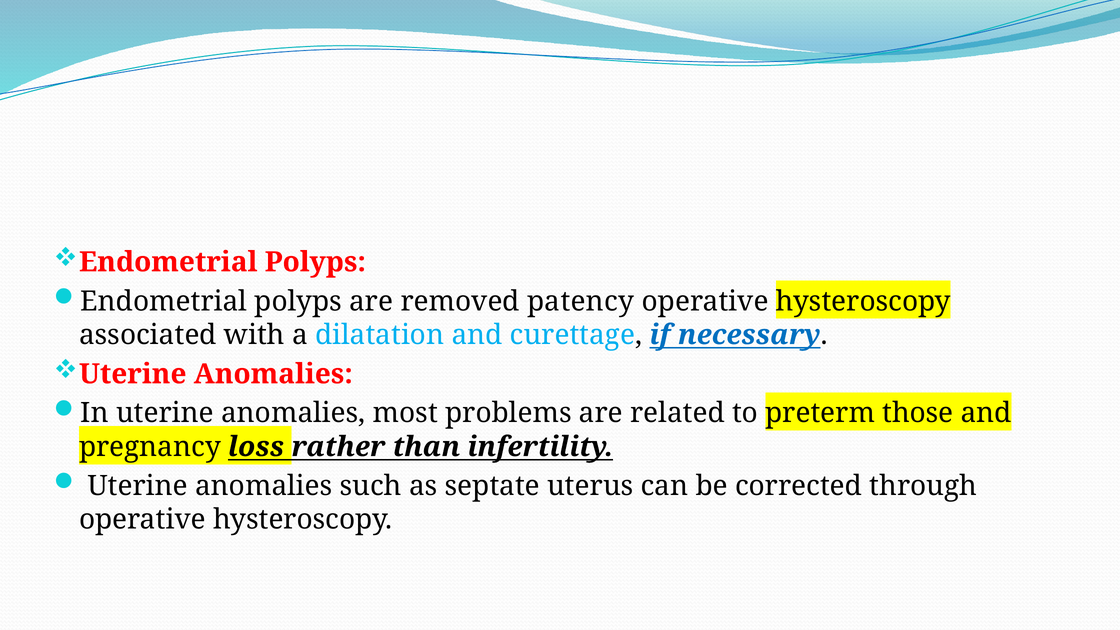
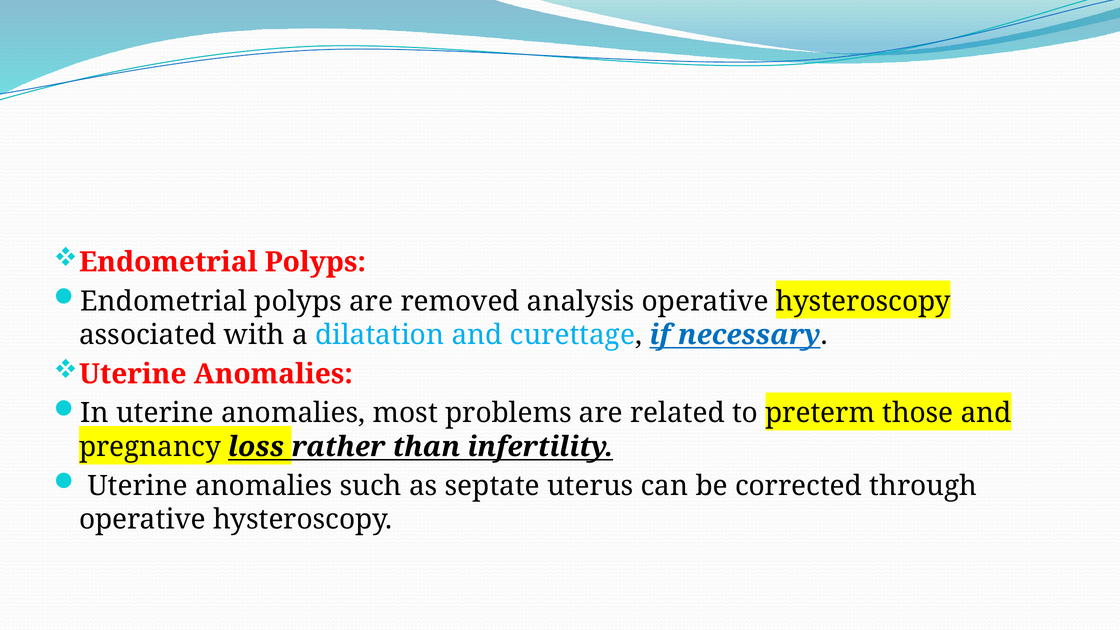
patency: patency -> analysis
